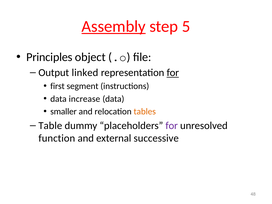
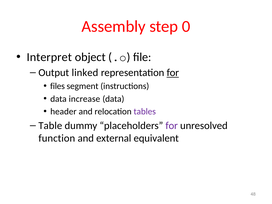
Assembly underline: present -> none
5: 5 -> 0
Principles: Principles -> Interpret
first: first -> files
smaller: smaller -> header
tables colour: orange -> purple
successive: successive -> equivalent
